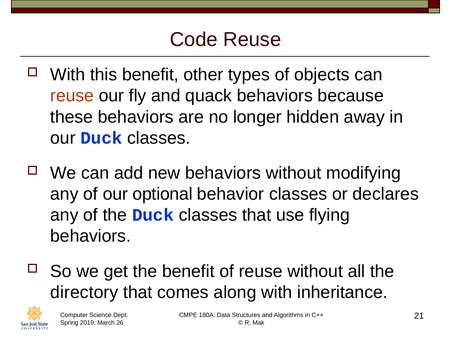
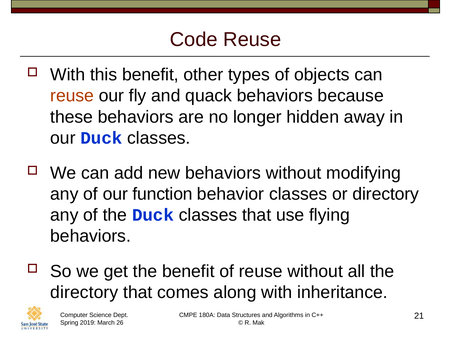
optional: optional -> function
or declares: declares -> directory
